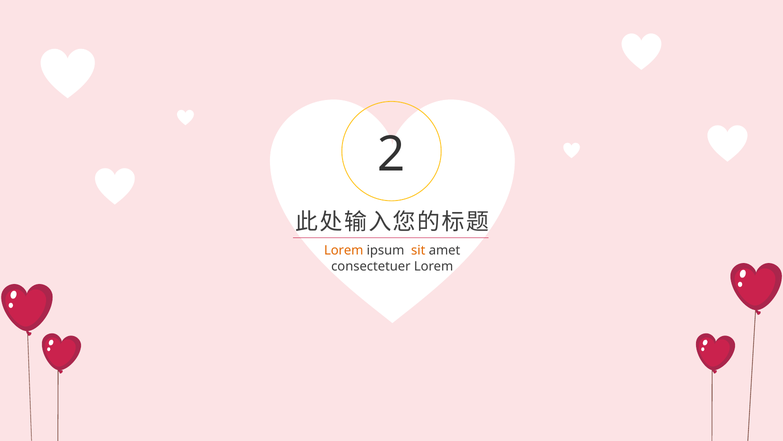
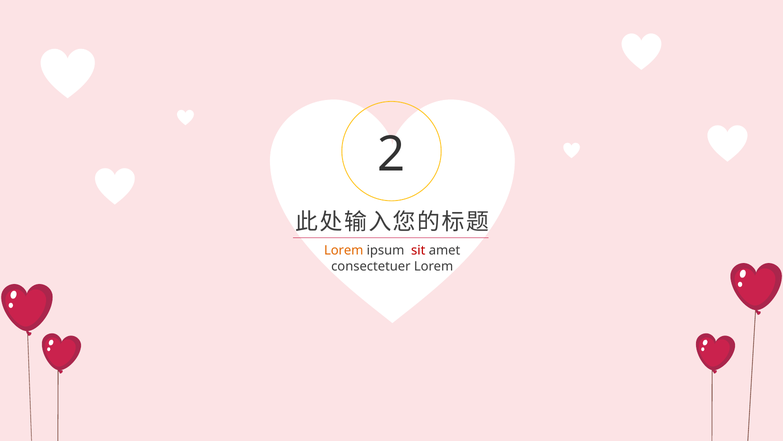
sit colour: orange -> red
